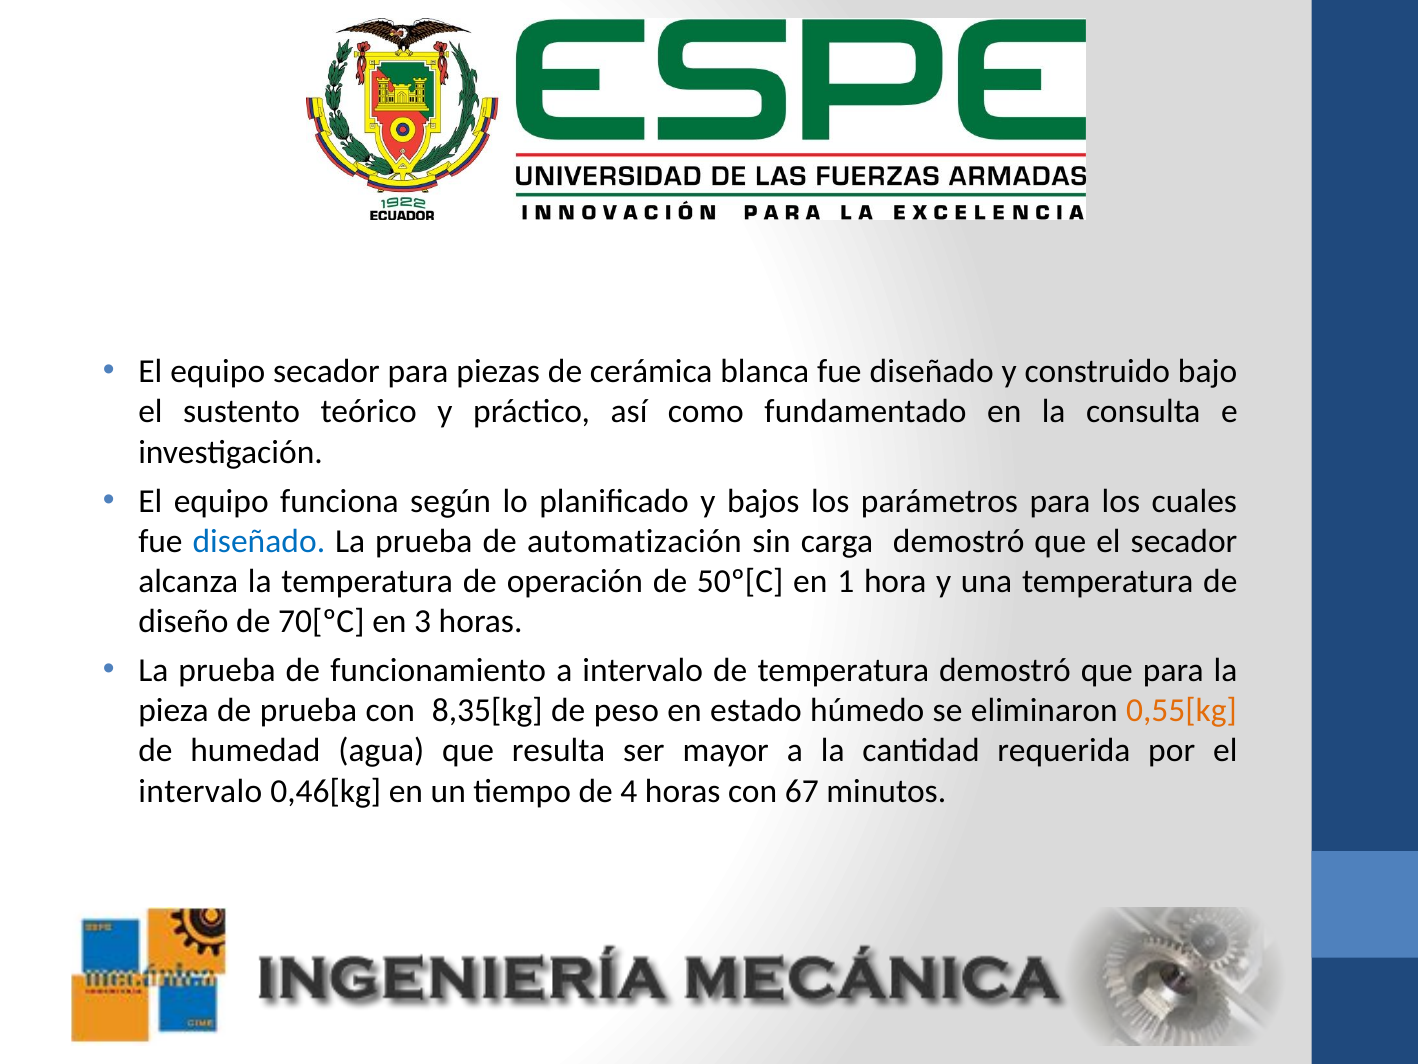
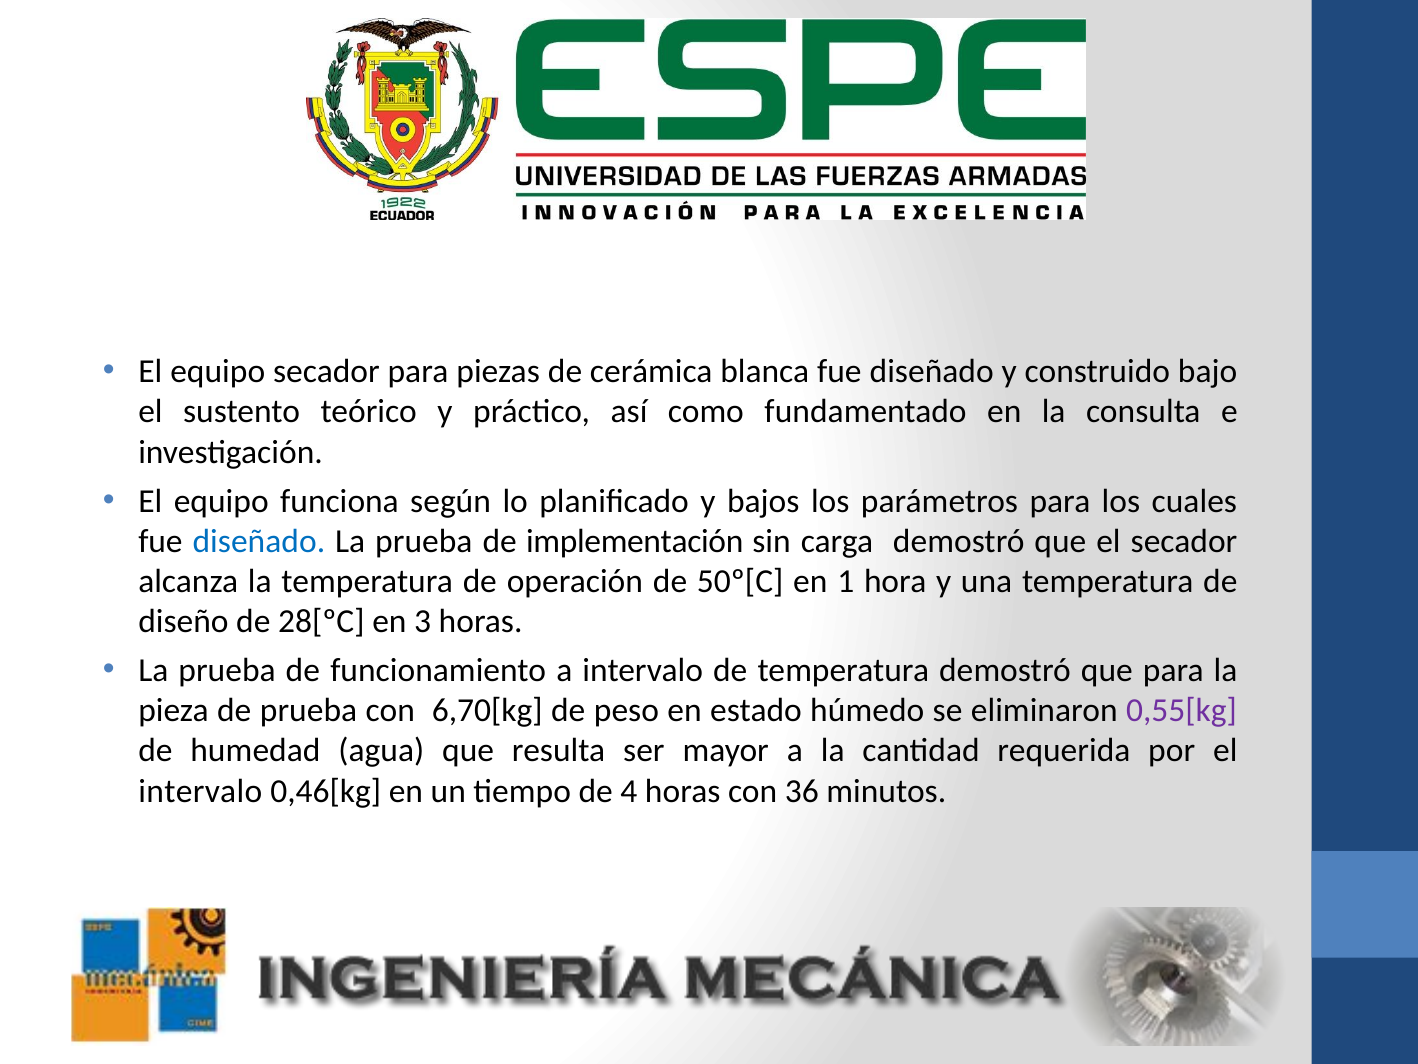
automatización: automatización -> implementación
70[ºC: 70[ºC -> 28[ºC
8,35[kg: 8,35[kg -> 6,70[kg
0,55[kg colour: orange -> purple
67: 67 -> 36
